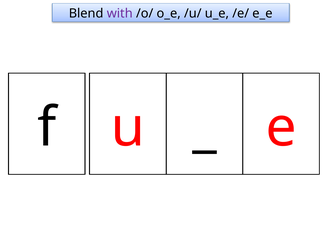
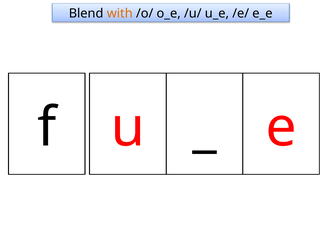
with colour: purple -> orange
